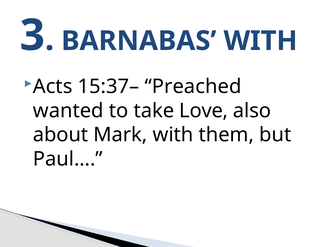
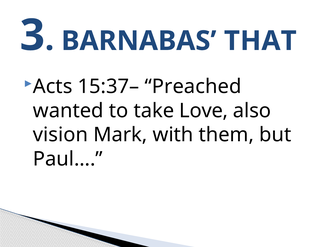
BARNABAS WITH: WITH -> THAT
about: about -> vision
